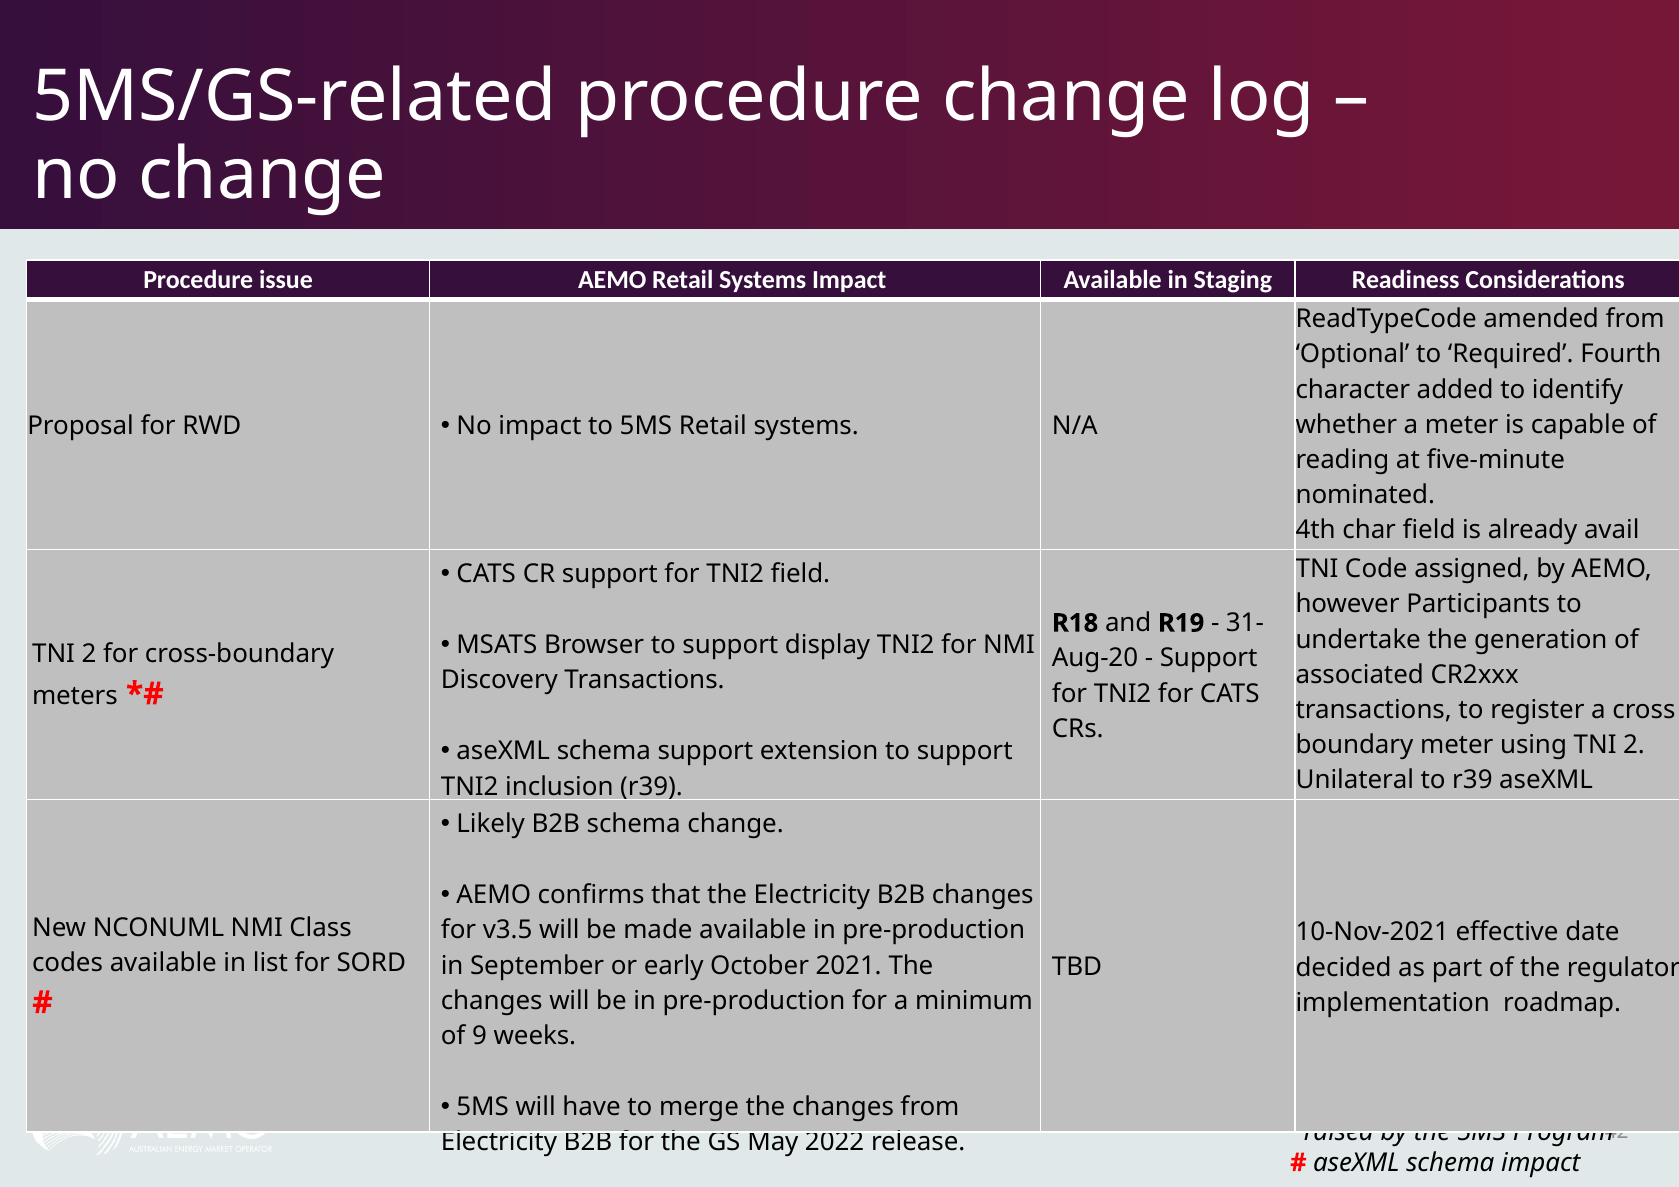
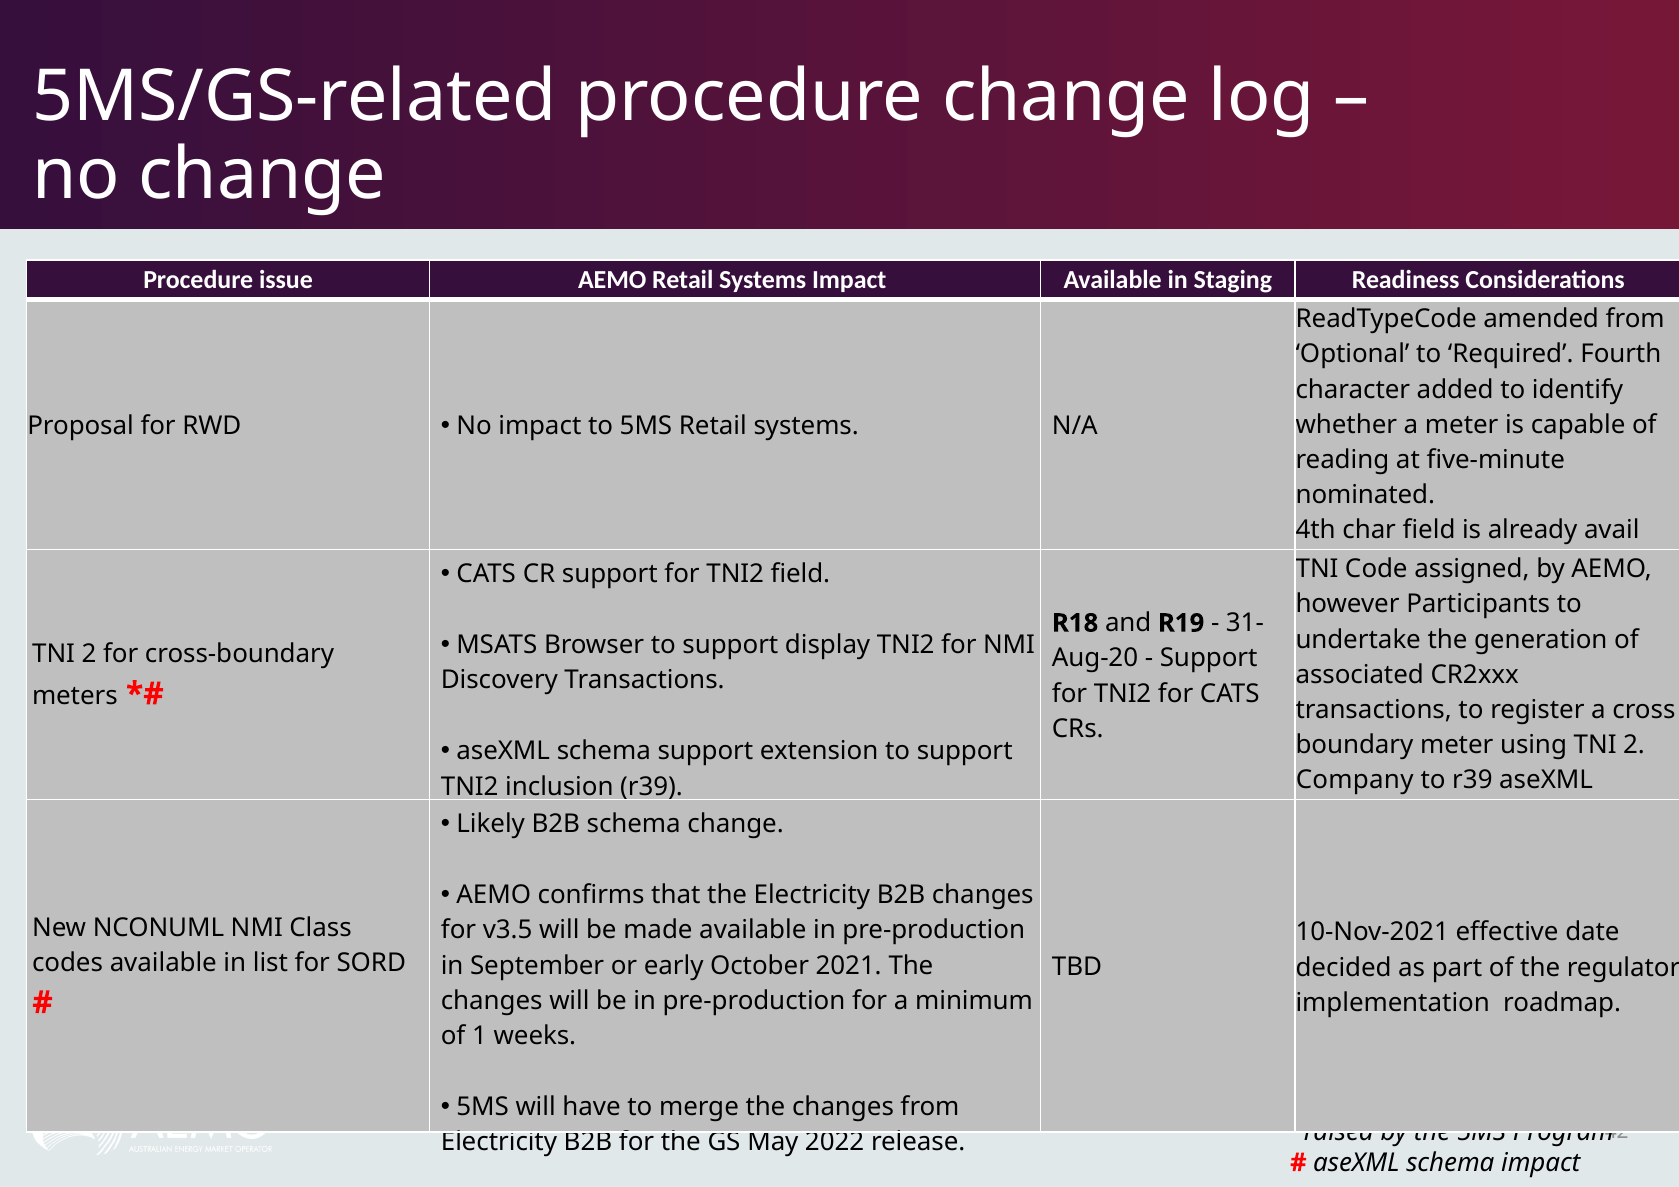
Unilateral: Unilateral -> Company
9: 9 -> 1
